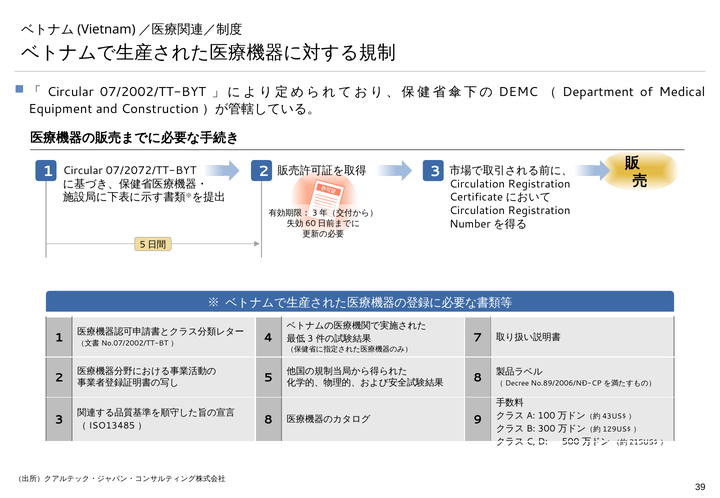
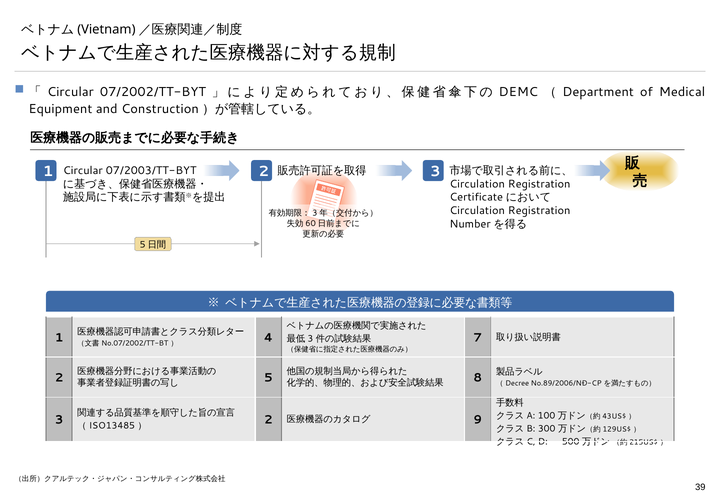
07/2072/TT-BYT: 07/2072/TT-BYT -> 07/2003/TT-BYT
8 at (268, 420): 8 -> 2
